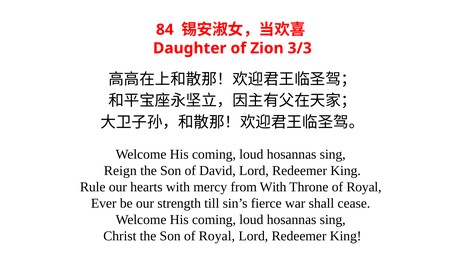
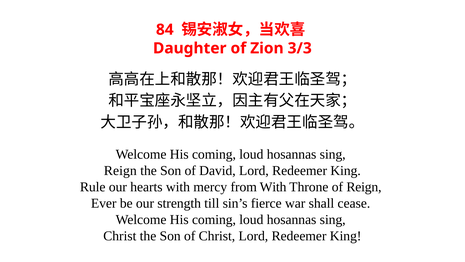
Throne of Royal: Royal -> Reign
Son of Royal: Royal -> Christ
